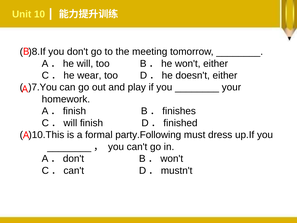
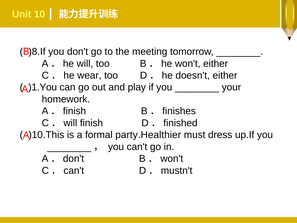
)7.You: )7.You -> )1.You
party.Following: party.Following -> party.Healthier
